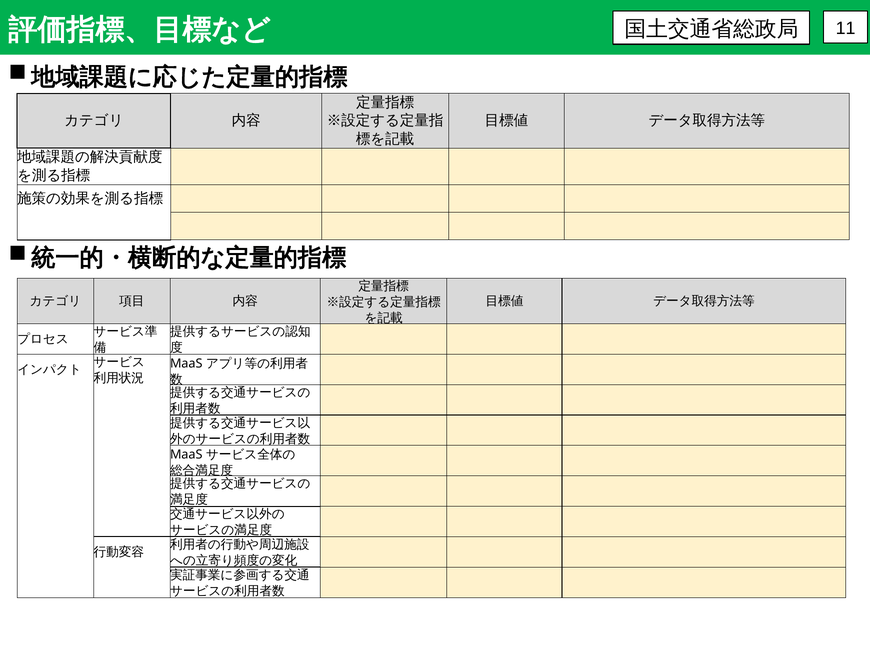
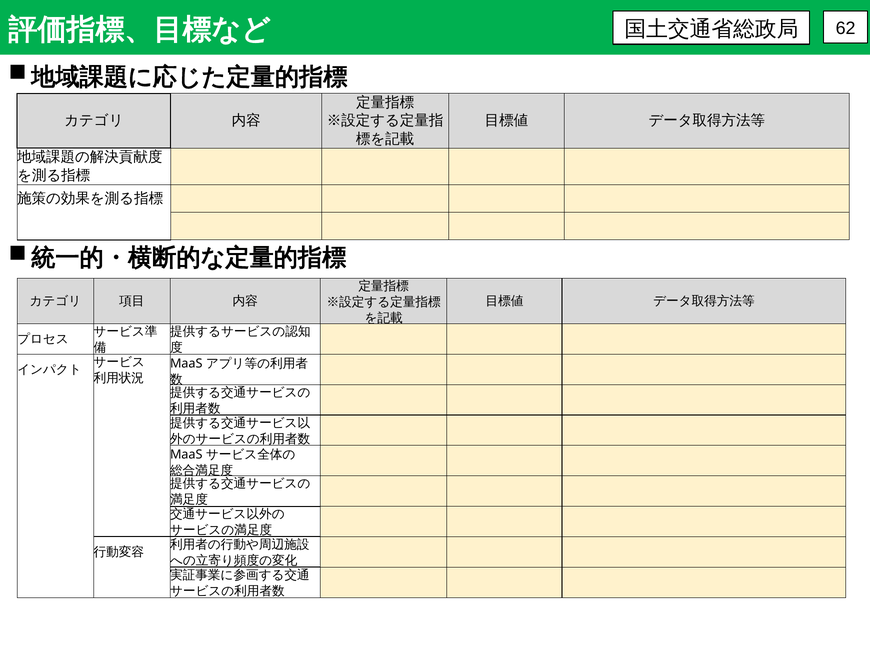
11: 11 -> 62
